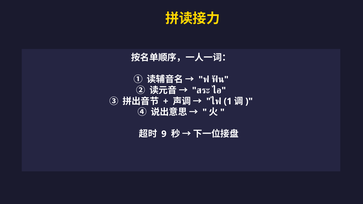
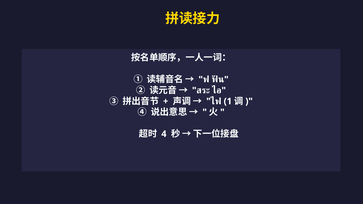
9: 9 -> 4
